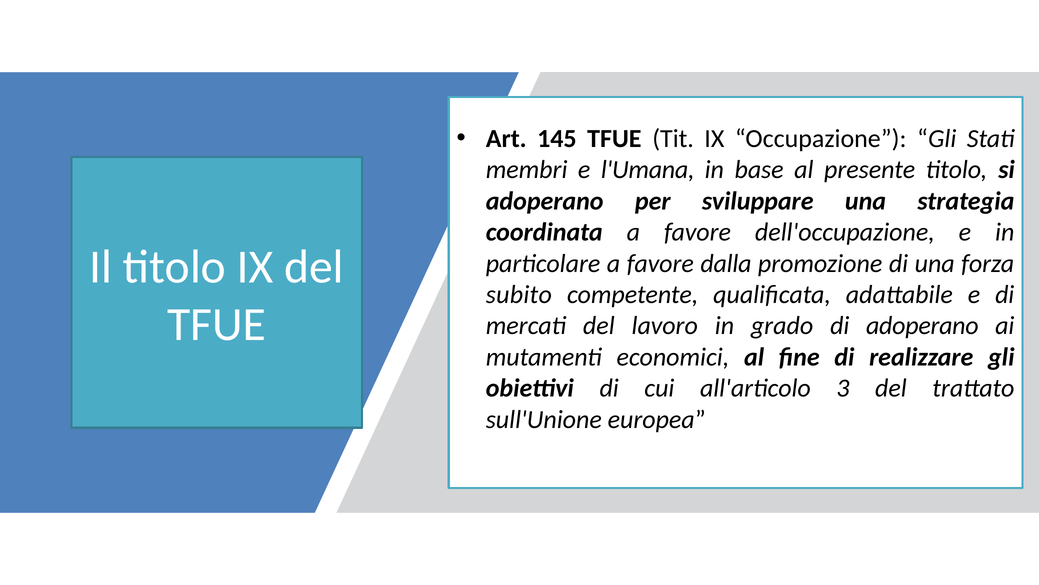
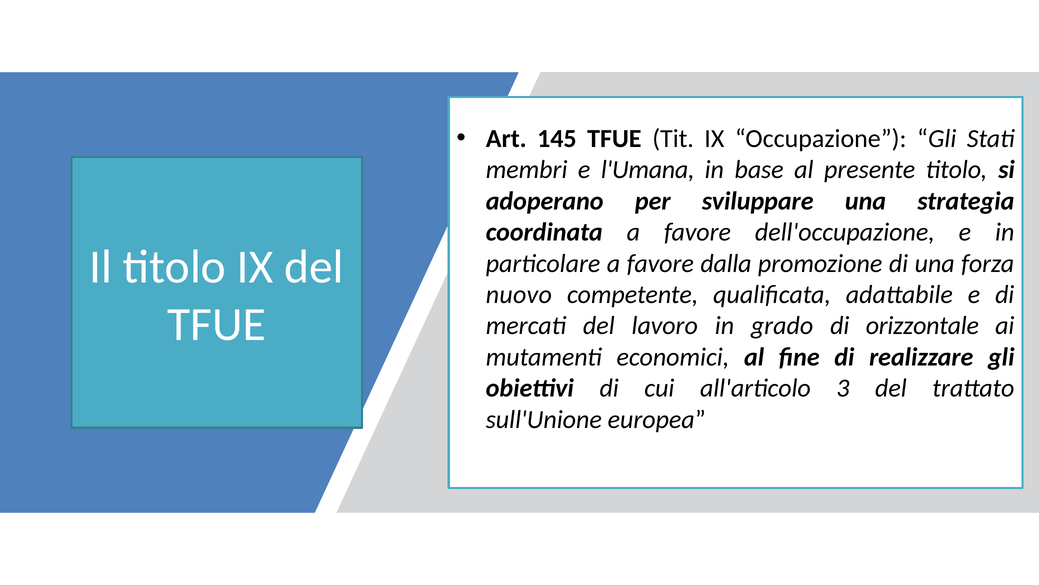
subito: subito -> nuovo
di adoperano: adoperano -> orizzontale
